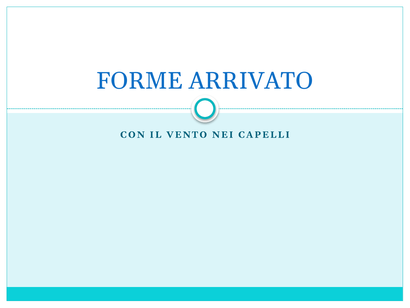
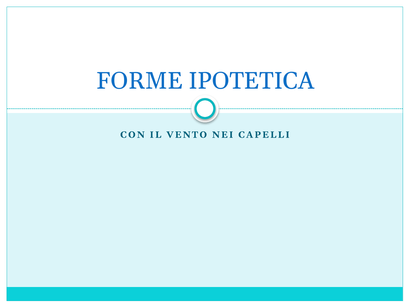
ARRIVATO: ARRIVATO -> IPOTETICA
